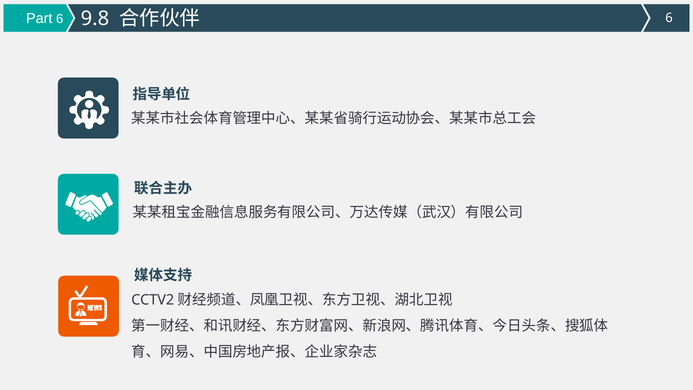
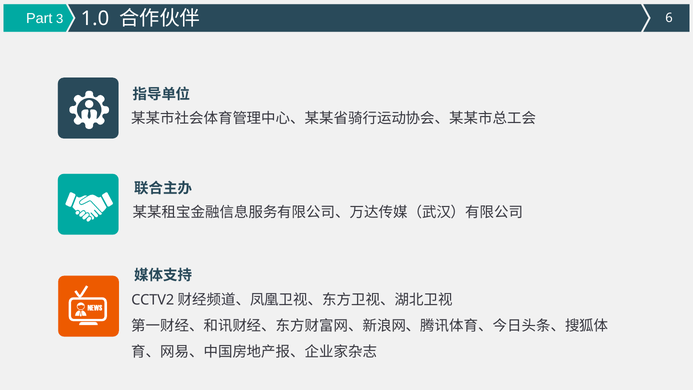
Part 6: 6 -> 3
9.8: 9.8 -> 1.0
